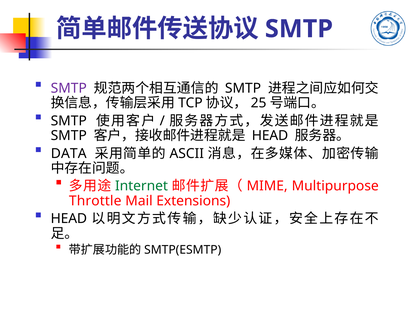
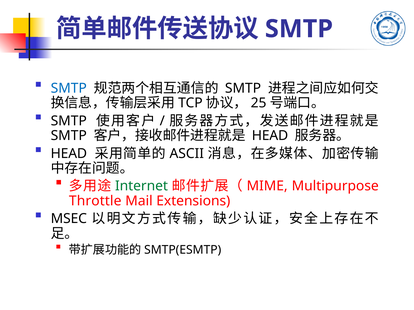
SMTP at (69, 88) colour: purple -> blue
DATA at (69, 154): DATA -> HEAD
HEAD at (69, 219): HEAD -> MSEC
